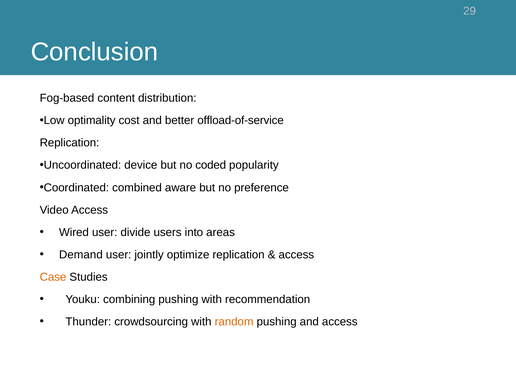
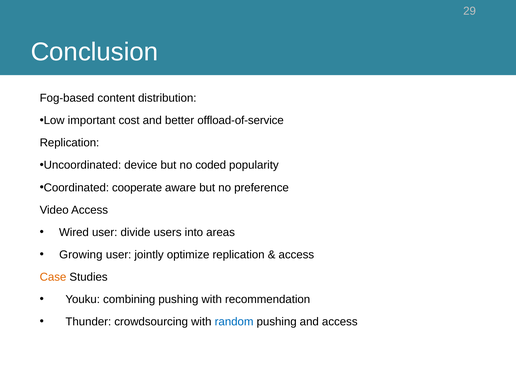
optimality: optimality -> important
combined: combined -> cooperate
Demand: Demand -> Growing
random colour: orange -> blue
